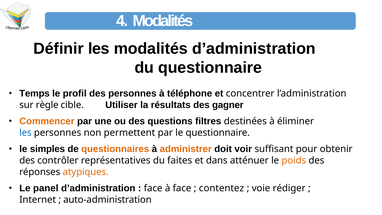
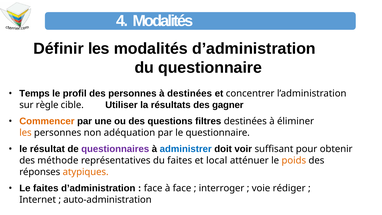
à téléphone: téléphone -> destinées
les at (25, 133) colour: blue -> orange
permettent: permettent -> adéquation
simples: simples -> résultat
questionnaires colour: orange -> purple
administrer colour: orange -> blue
contrôler: contrôler -> méthode
dans: dans -> local
Le panel: panel -> faites
contentez: contentez -> interroger
